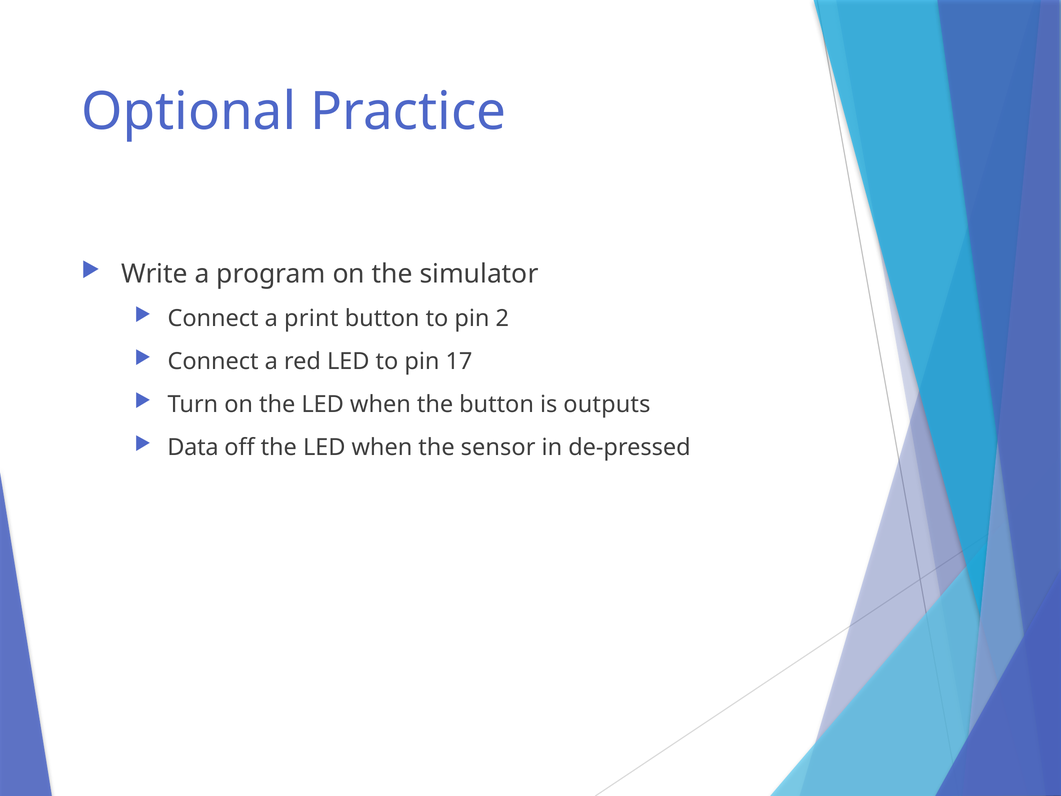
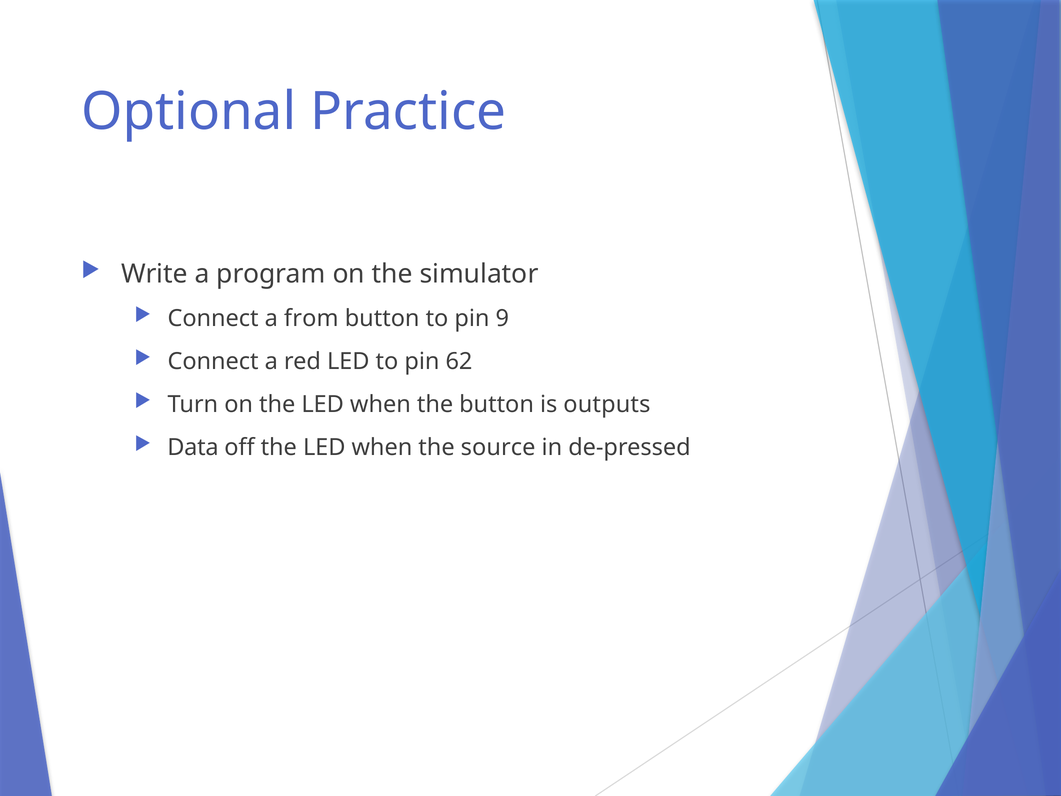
print: print -> from
2: 2 -> 9
17: 17 -> 62
sensor: sensor -> source
